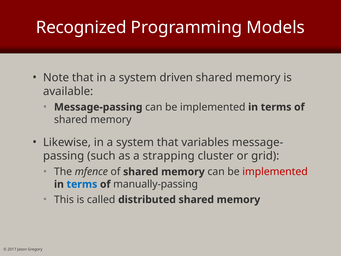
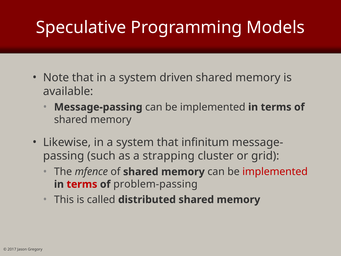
Recognized: Recognized -> Speculative
variables: variables -> infinitum
terms at (82, 184) colour: blue -> red
manually-passing: manually-passing -> problem-passing
